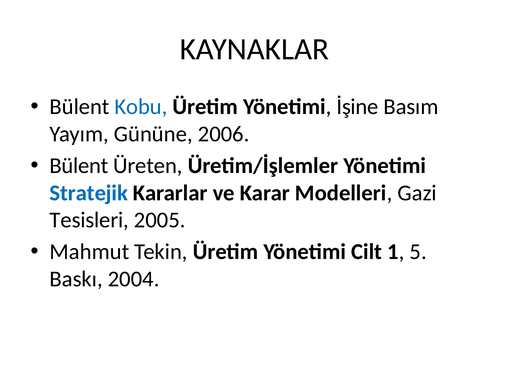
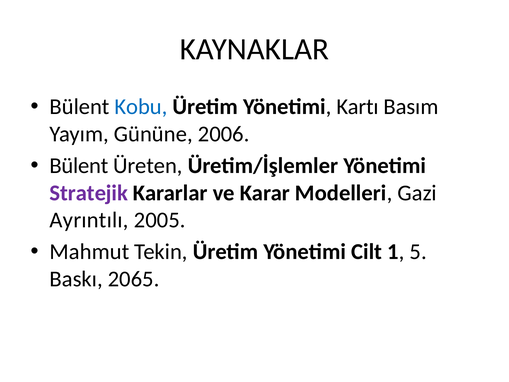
İşine: İşine -> Kartı
Stratejik colour: blue -> purple
Tesisleri: Tesisleri -> Ayrıntılı
2004: 2004 -> 2065
